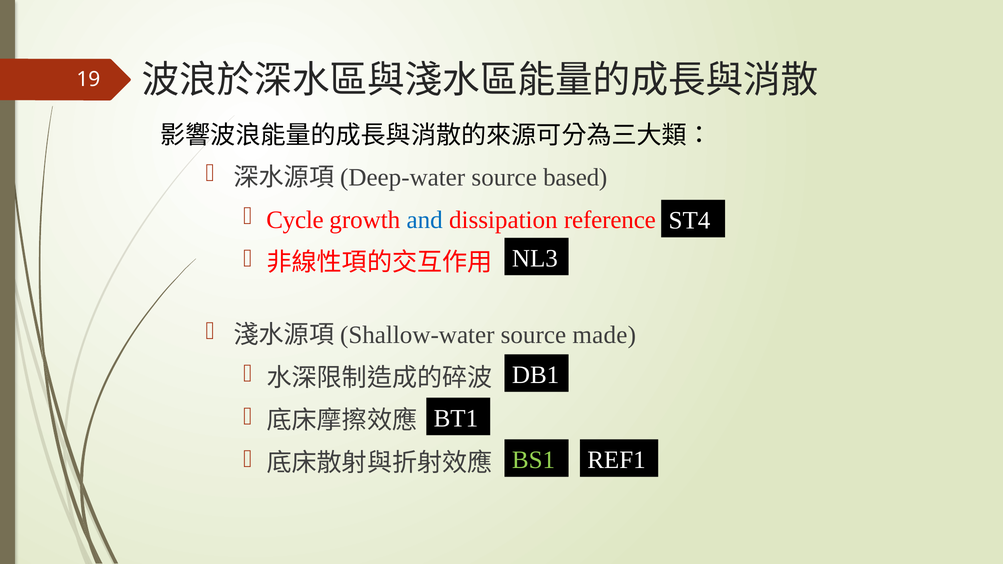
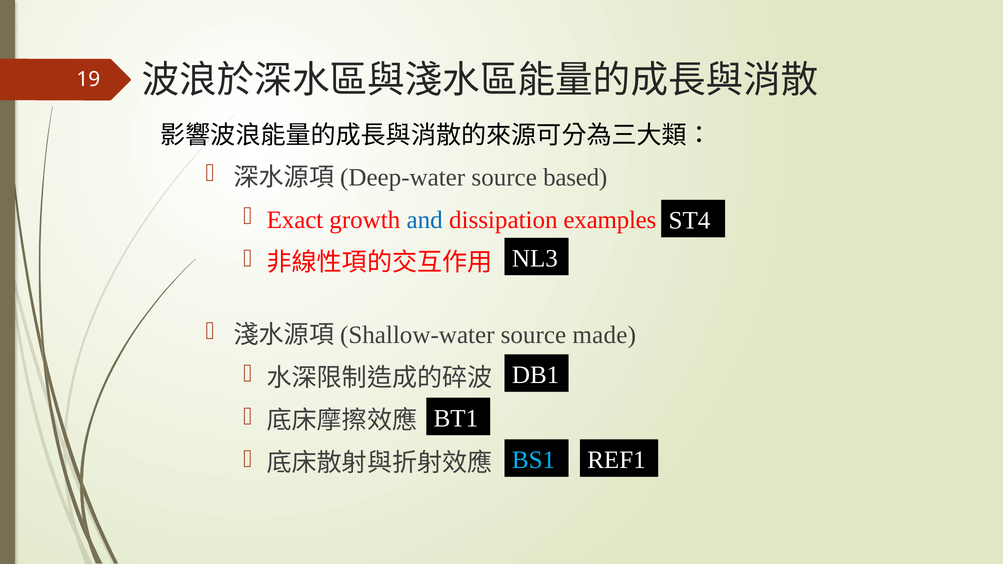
Cycle: Cycle -> Exact
reference: reference -> examples
BS1 colour: light green -> light blue
